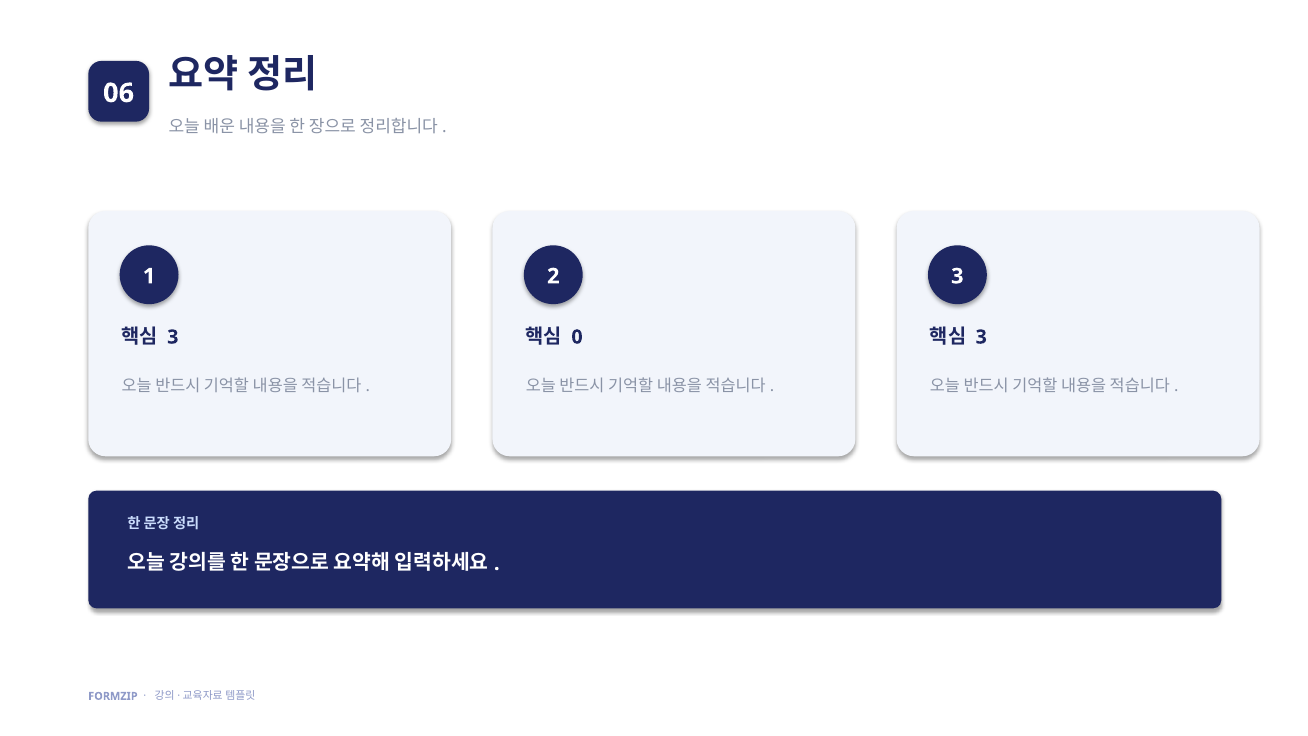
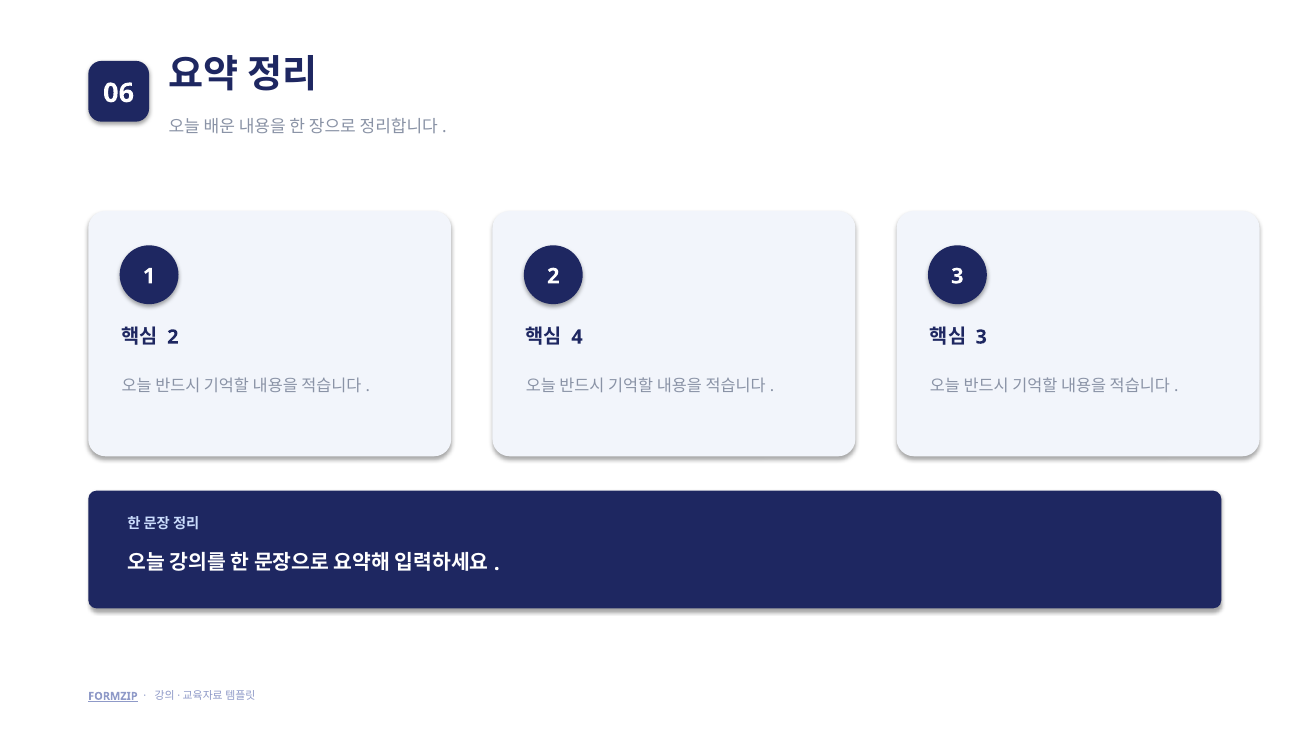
3 at (173, 337): 3 -> 2
0: 0 -> 4
FORMZIP underline: none -> present
